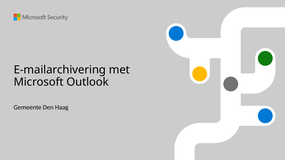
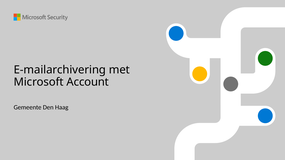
Outlook: Outlook -> Account
